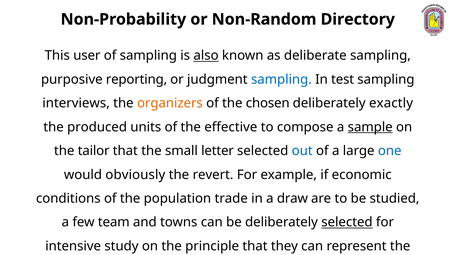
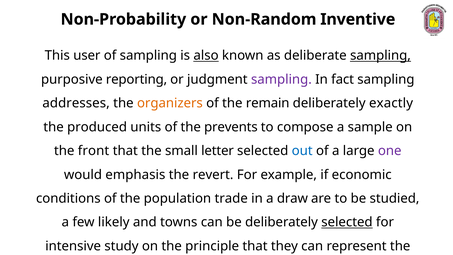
Directory: Directory -> Inventive
sampling at (380, 56) underline: none -> present
sampling at (281, 79) colour: blue -> purple
test: test -> fact
interviews: interviews -> addresses
chosen: chosen -> remain
effective: effective -> prevents
sample underline: present -> none
tailor: tailor -> front
one colour: blue -> purple
obviously: obviously -> emphasis
team: team -> likely
